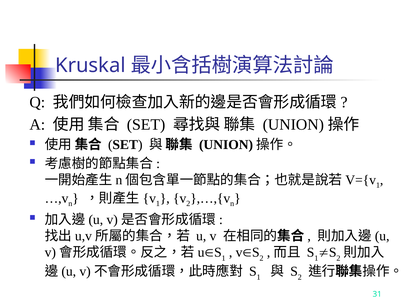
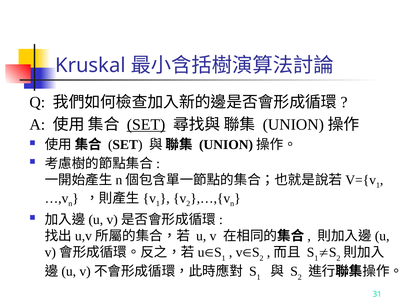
SET at (146, 124) underline: none -> present
